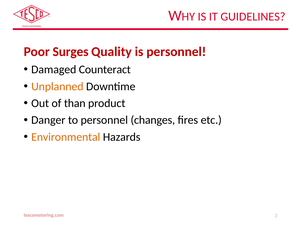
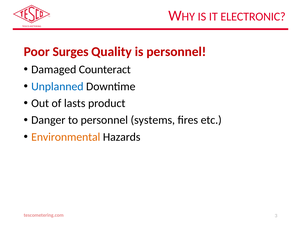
GUIDELINES: GUIDELINES -> ELECTRONIC
Unplanned colour: orange -> blue
than: than -> lasts
changes: changes -> systems
